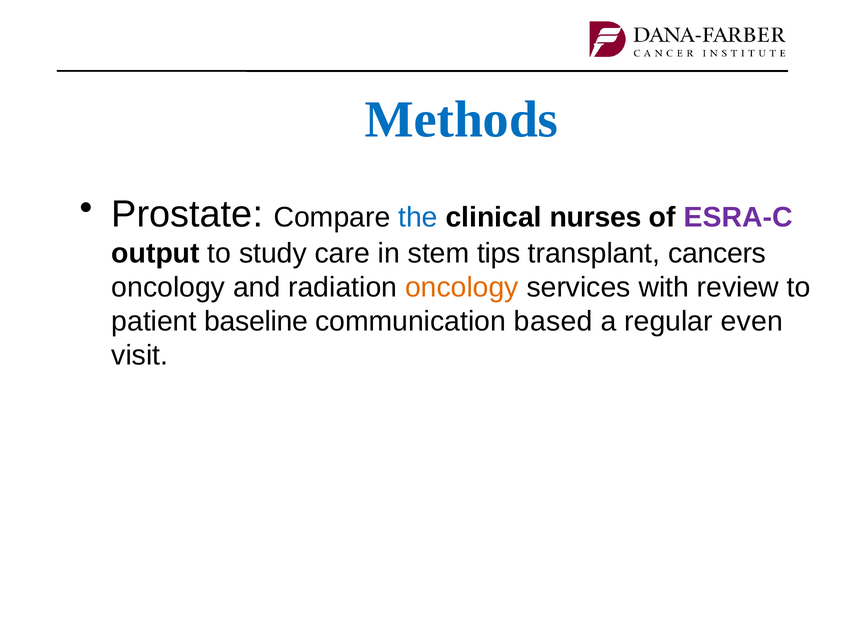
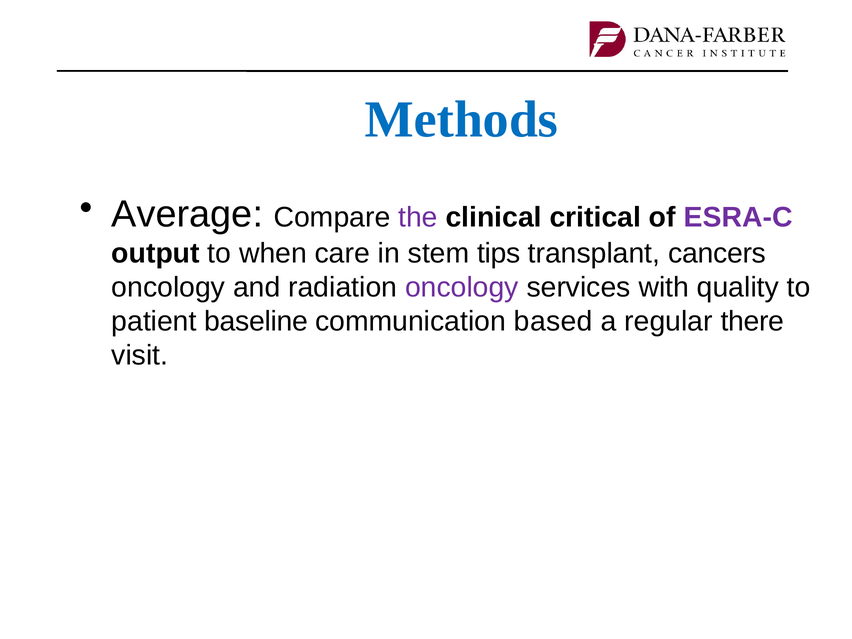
Prostate: Prostate -> Average
the colour: blue -> purple
nurses: nurses -> critical
study: study -> when
oncology at (462, 287) colour: orange -> purple
review: review -> quality
even: even -> there
